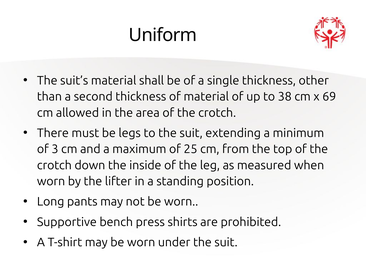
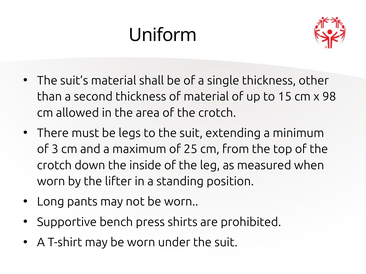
38: 38 -> 15
69: 69 -> 98
